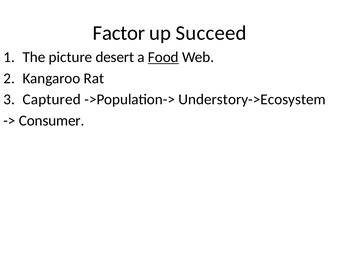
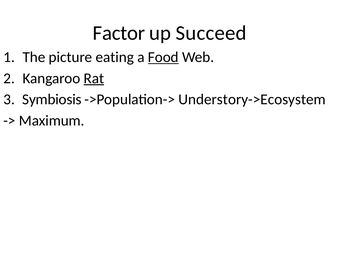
desert: desert -> eating
Rat underline: none -> present
Captured: Captured -> Symbiosis
Consumer: Consumer -> Maximum
